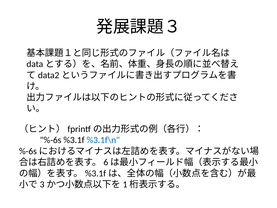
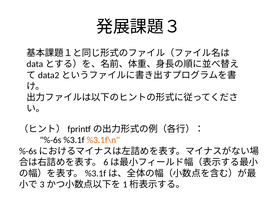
%3.1f\n colour: blue -> orange
